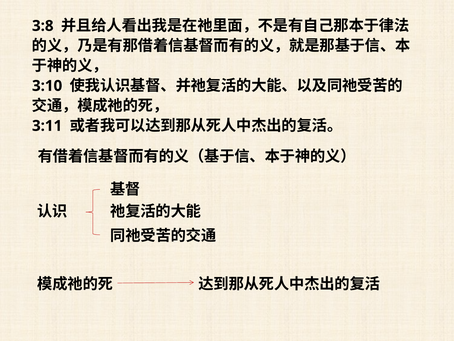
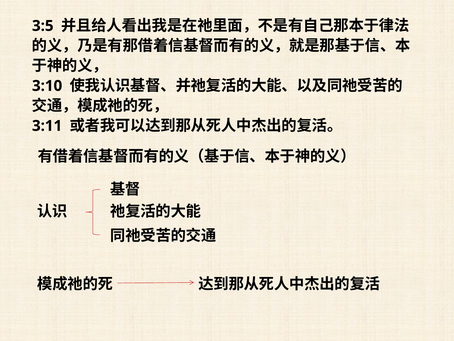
3:8: 3:8 -> 3:5
